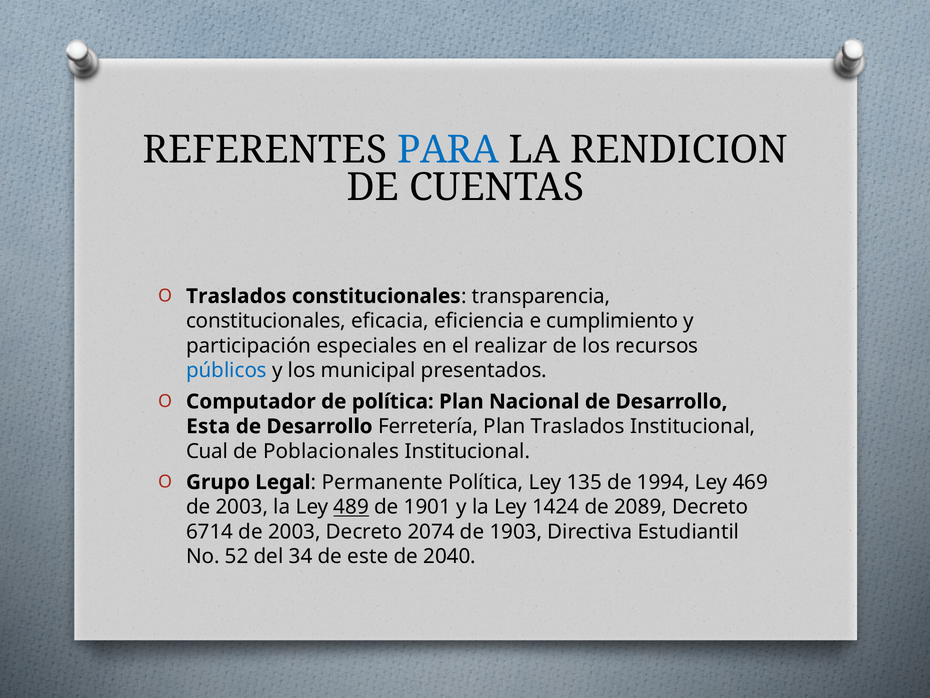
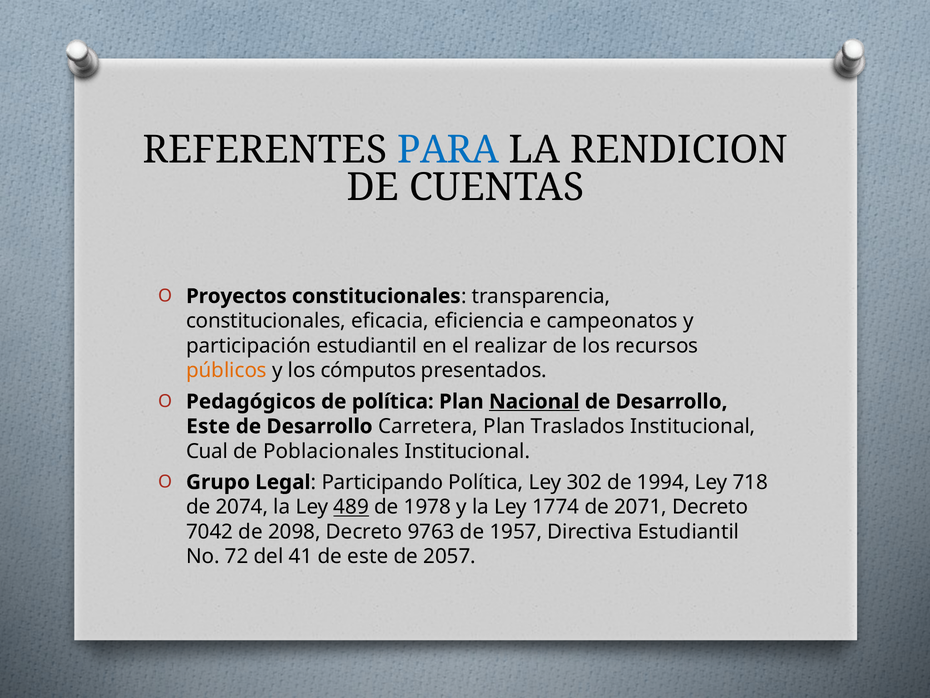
Traslados at (236, 296): Traslados -> Proyectos
cumplimiento: cumplimiento -> campeonatos
participación especiales: especiales -> estudiantil
públicos colour: blue -> orange
municipal: municipal -> cómputos
Computador: Computador -> Pedagógicos
Nacional underline: none -> present
Esta at (208, 426): Esta -> Este
Ferretería: Ferretería -> Carretera
Permanente: Permanente -> Participando
135: 135 -> 302
469: 469 -> 718
2003 at (242, 507): 2003 -> 2074
1901: 1901 -> 1978
1424: 1424 -> 1774
2089: 2089 -> 2071
6714: 6714 -> 7042
2003 at (294, 531): 2003 -> 2098
2074: 2074 -> 9763
1903: 1903 -> 1957
52: 52 -> 72
34: 34 -> 41
2040: 2040 -> 2057
